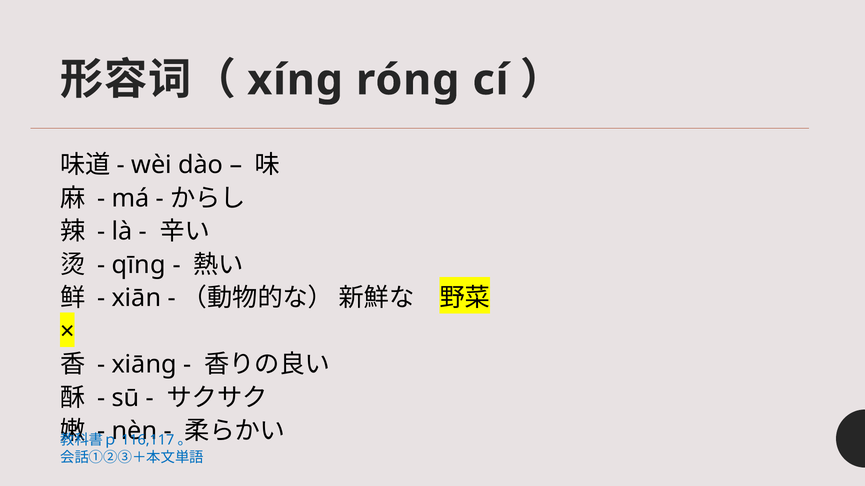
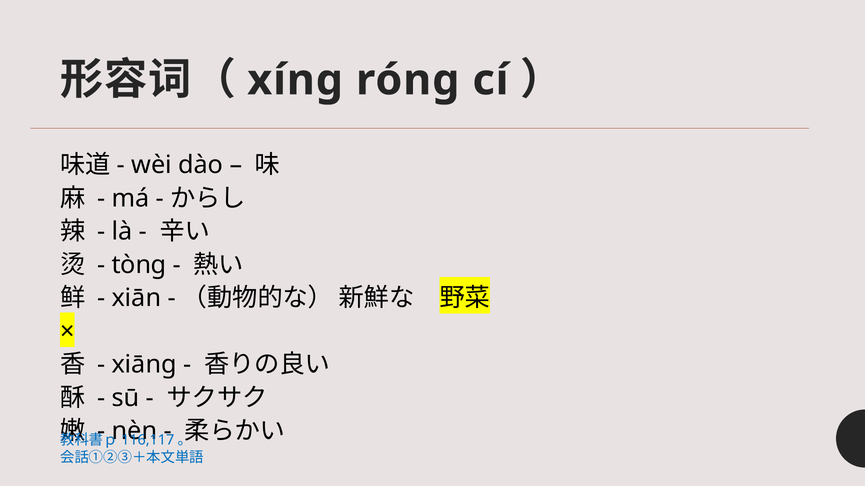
qīng: qīng -> tòng
